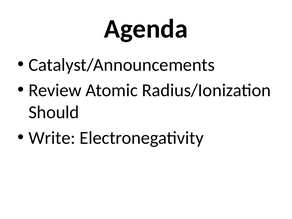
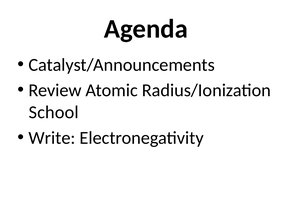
Should: Should -> School
